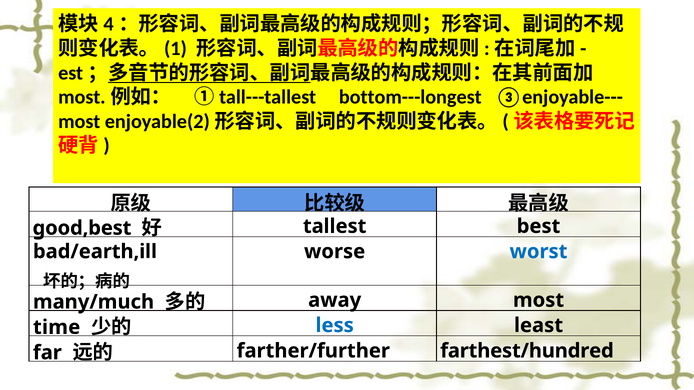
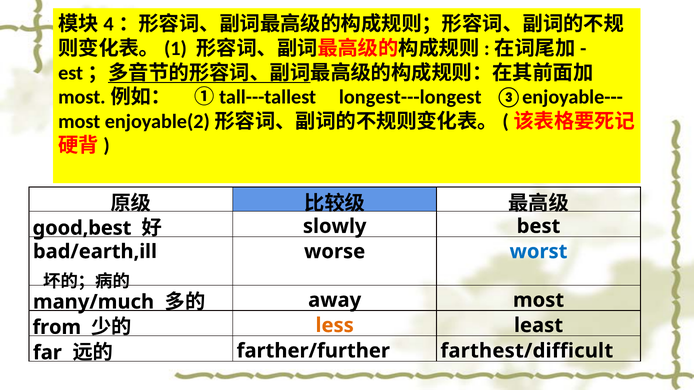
bottom---longest: bottom---longest -> longest---longest
tallest: tallest -> slowly
time: time -> from
less colour: blue -> orange
farthest/hundred: farthest/hundred -> farthest/difficult
